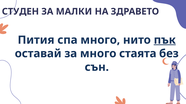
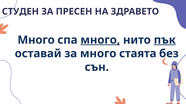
МАЛКИ: МАЛКИ -> ПРЕСЕН
Пития at (36, 40): Пития -> Много
много at (100, 40) underline: none -> present
